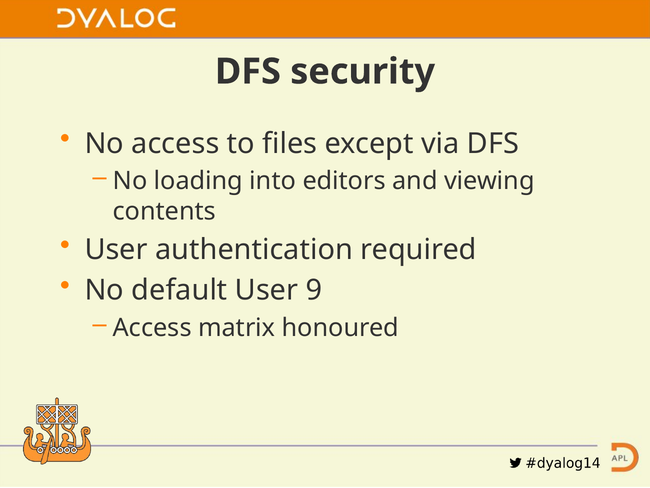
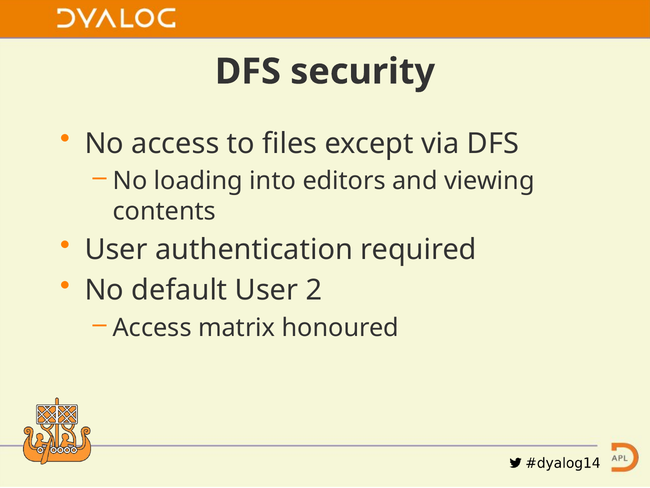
9: 9 -> 2
